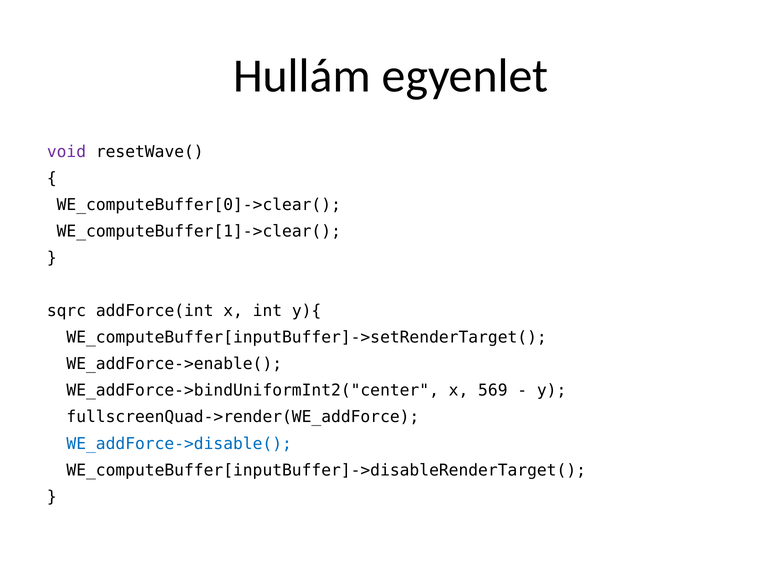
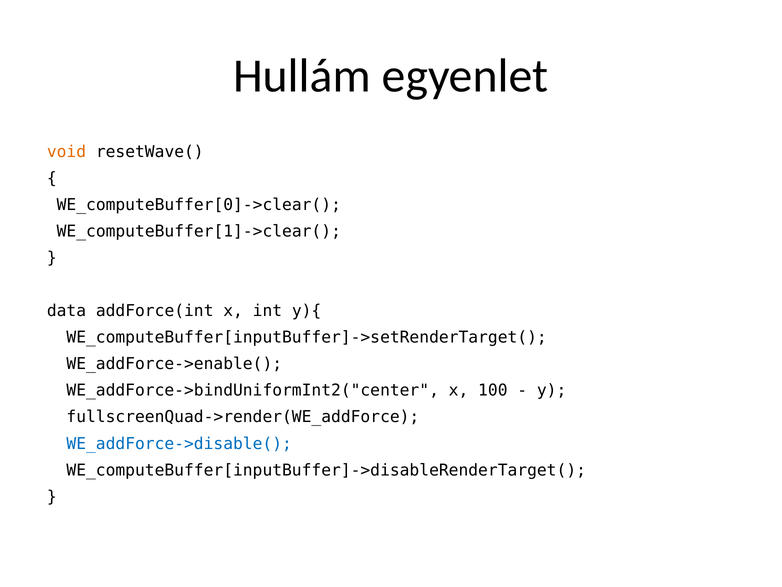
void colour: purple -> orange
sqrc: sqrc -> data
569: 569 -> 100
